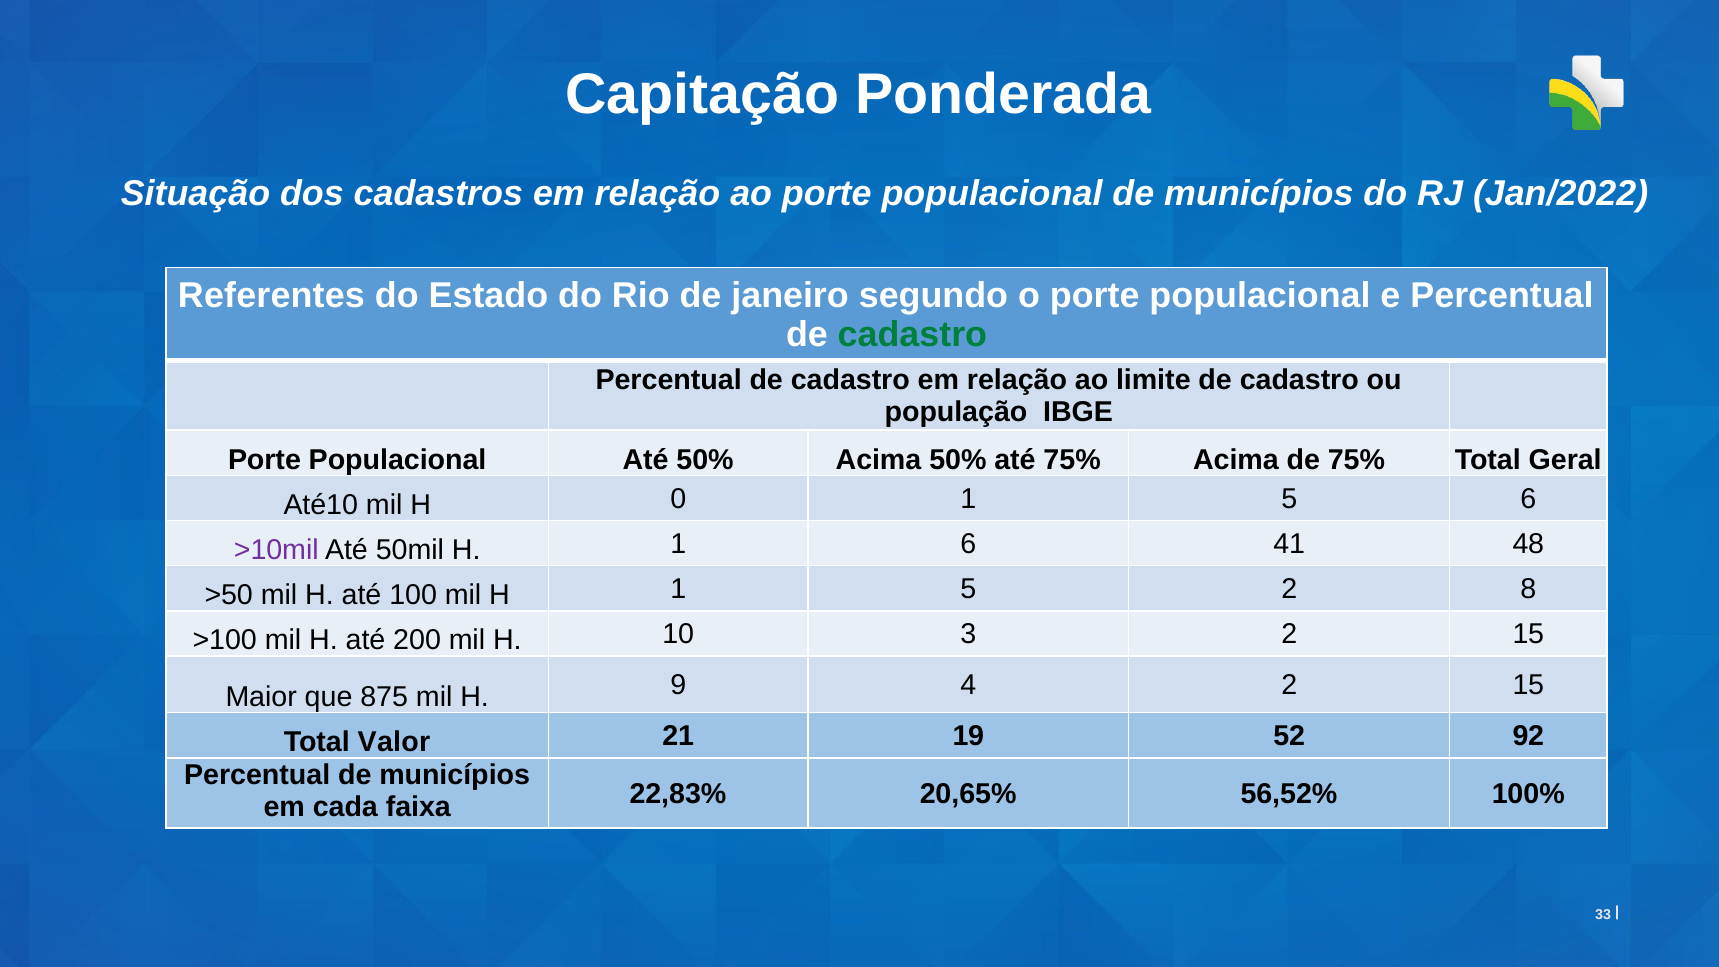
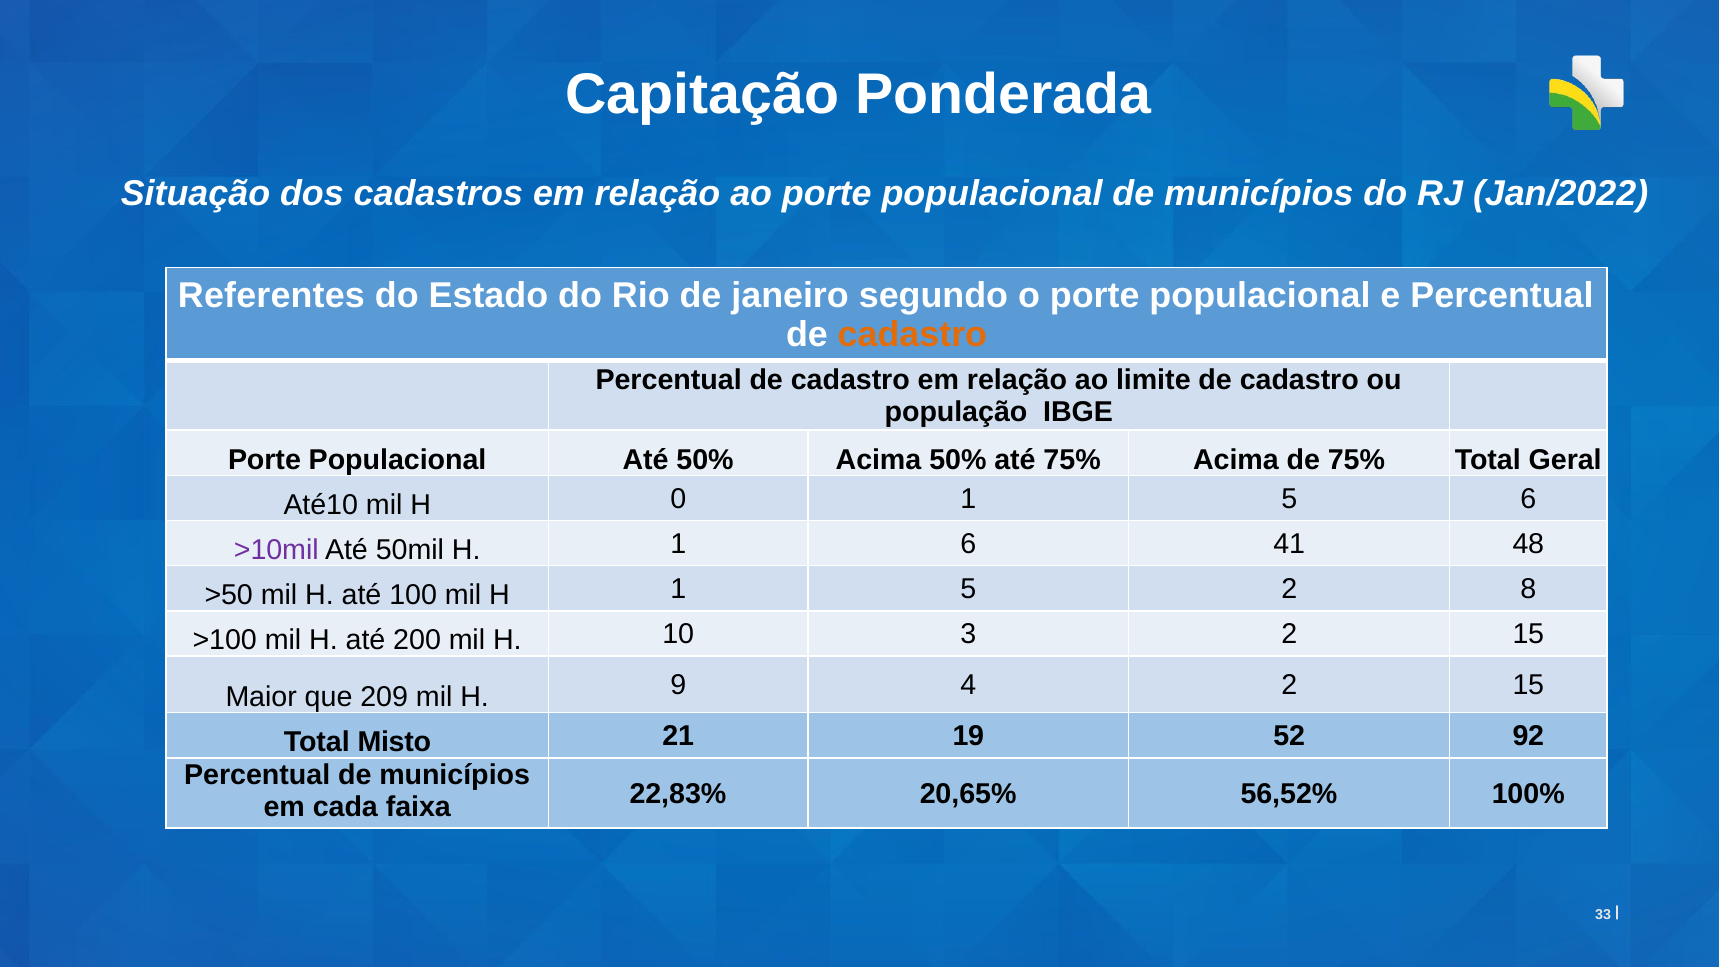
cadastro at (912, 335) colour: green -> orange
875: 875 -> 209
Valor: Valor -> Misto
